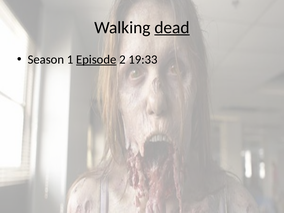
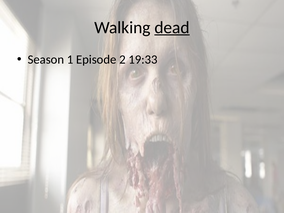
Episode underline: present -> none
